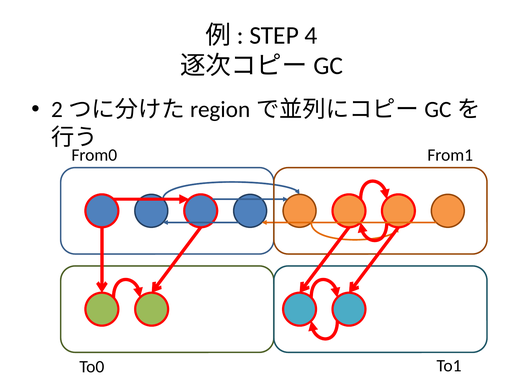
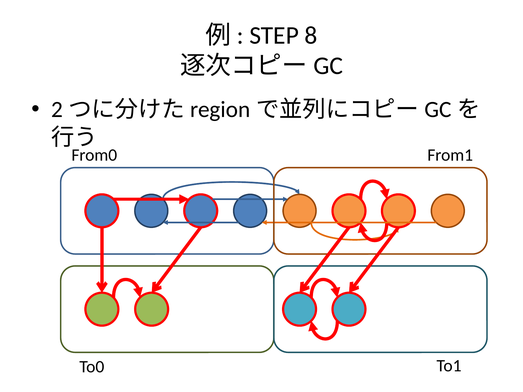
4: 4 -> 8
